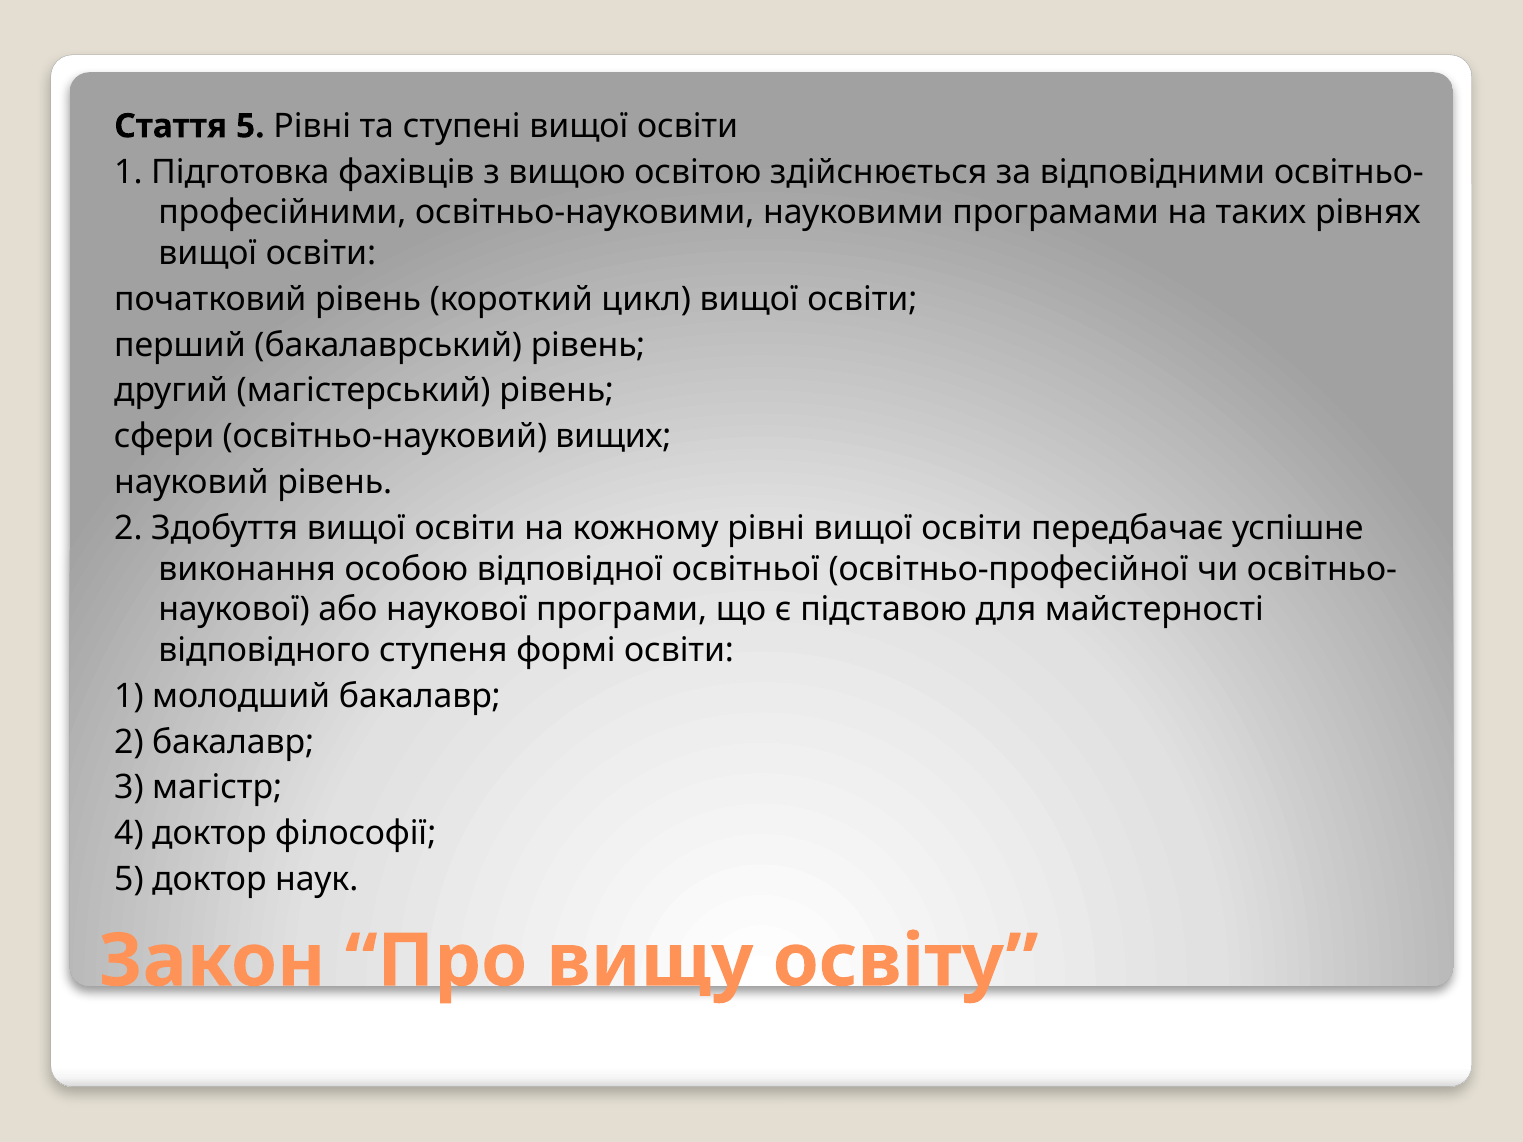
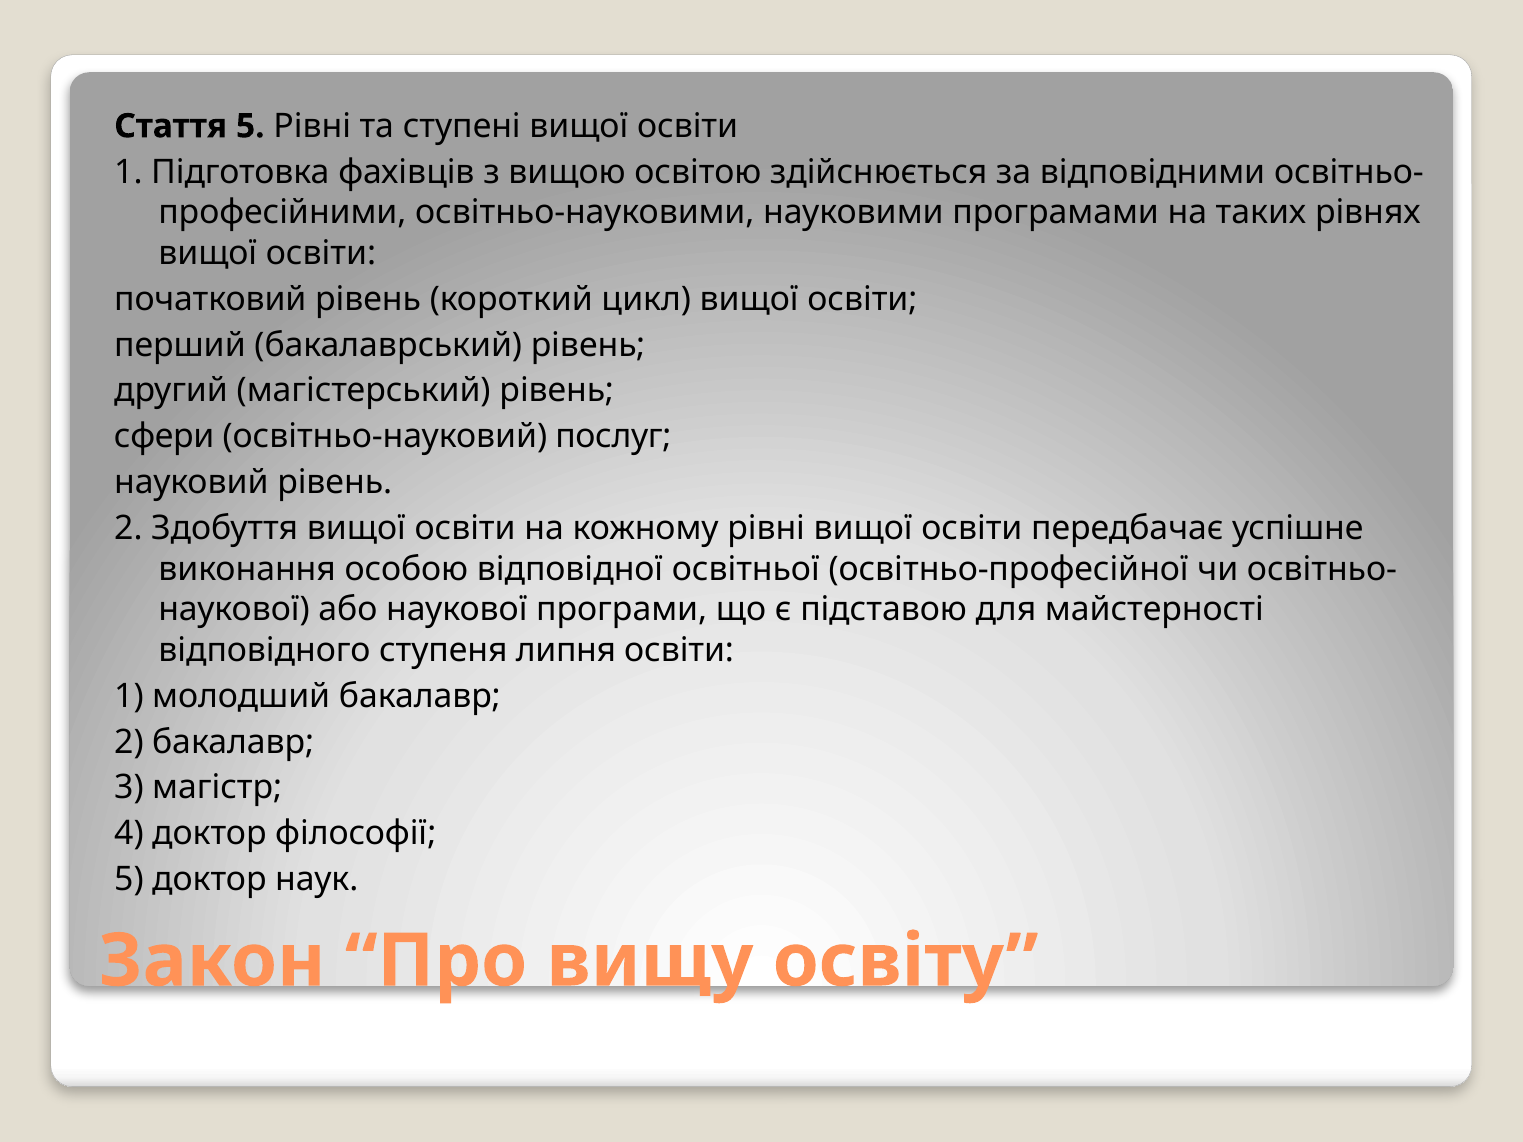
вищих: вищих -> послуг
формі: формі -> липня
